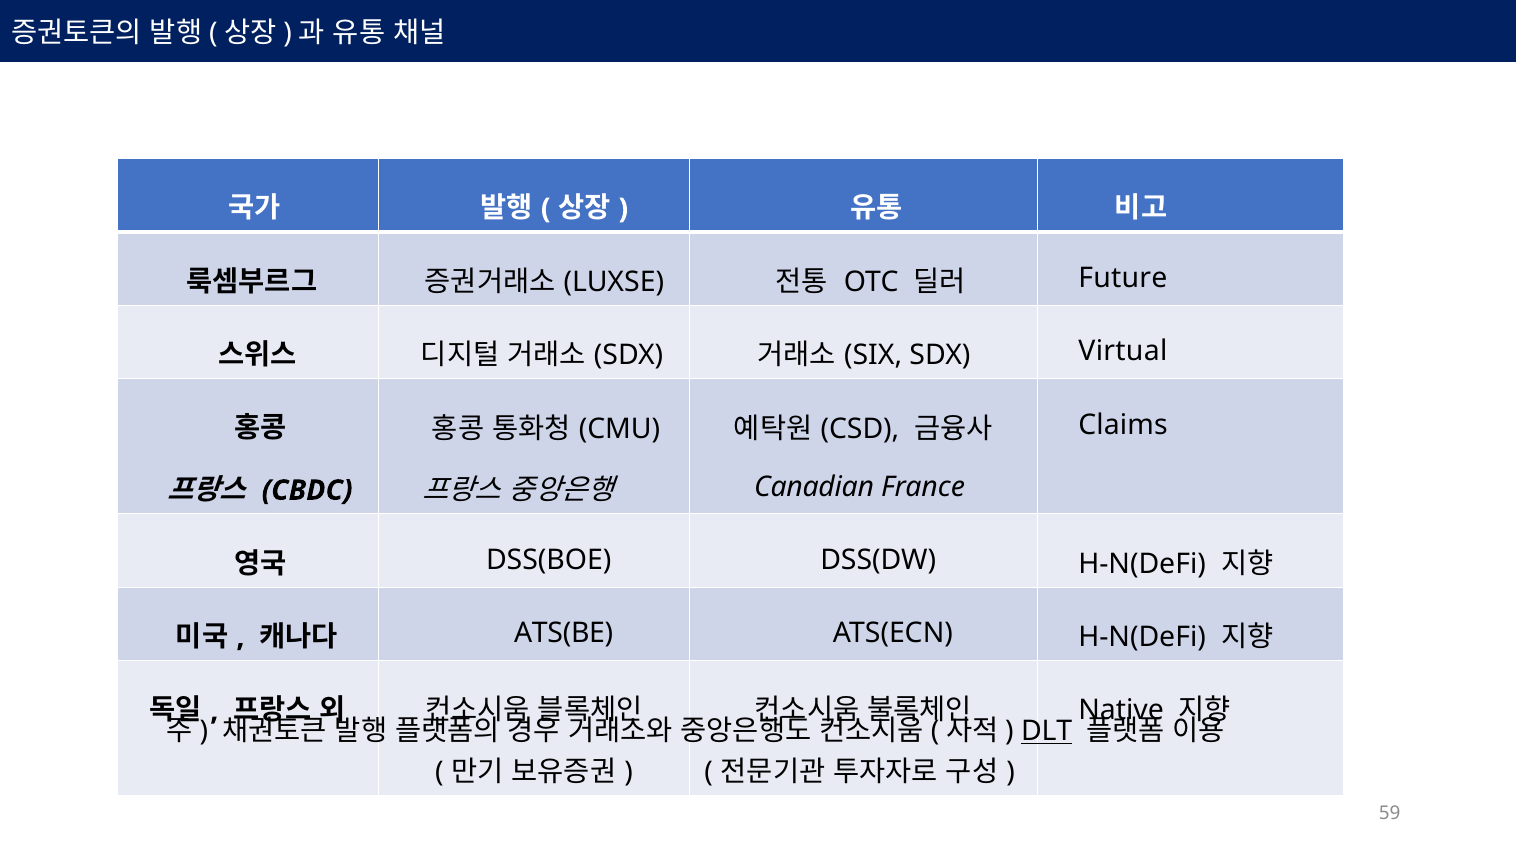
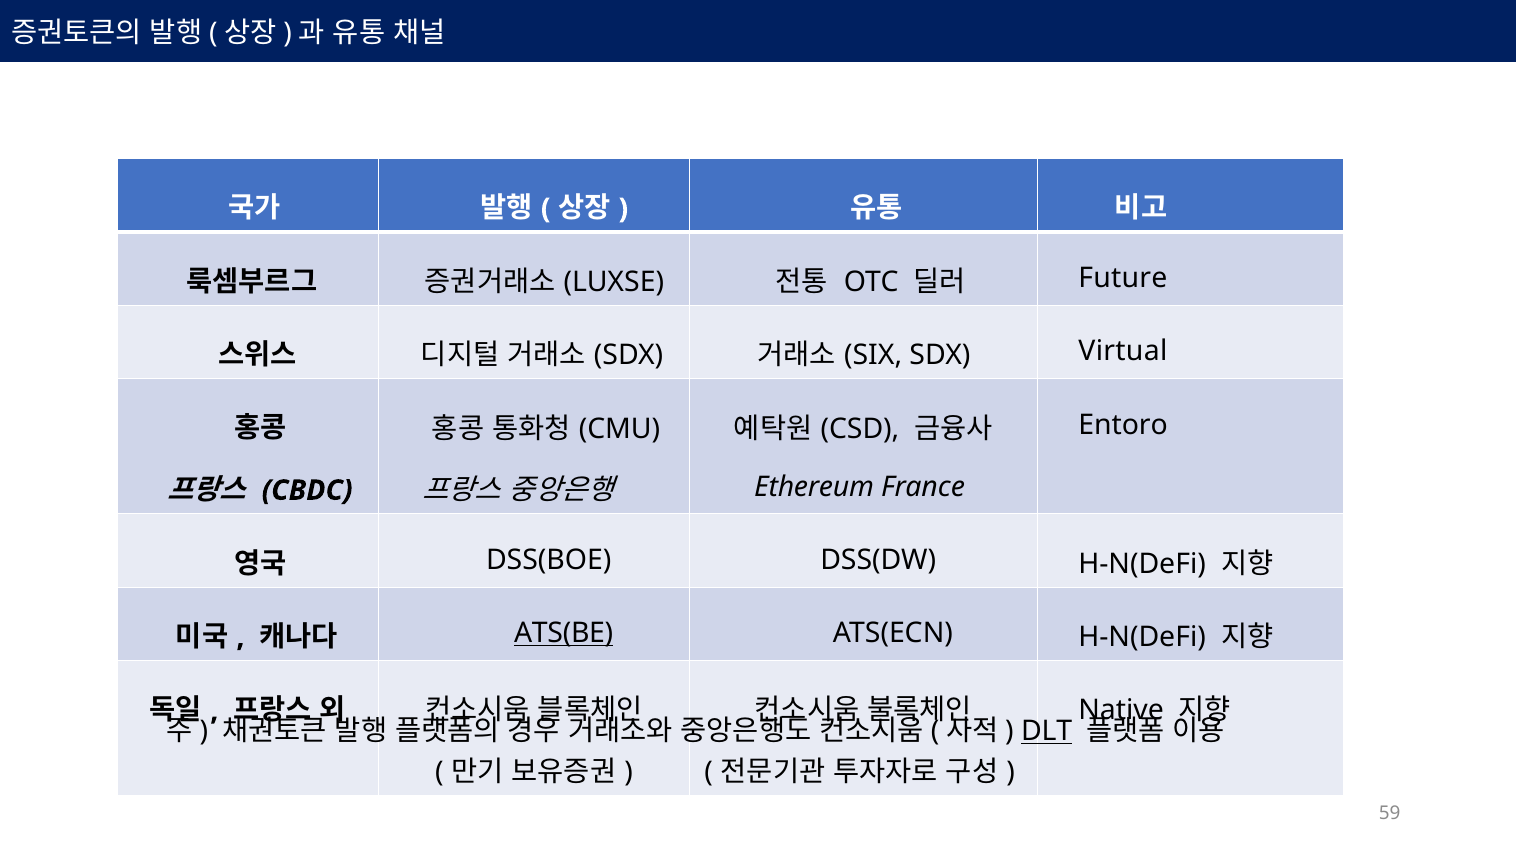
Claims: Claims -> Entoro
Canadian: Canadian -> Ethereum
ATS(BE underline: none -> present
